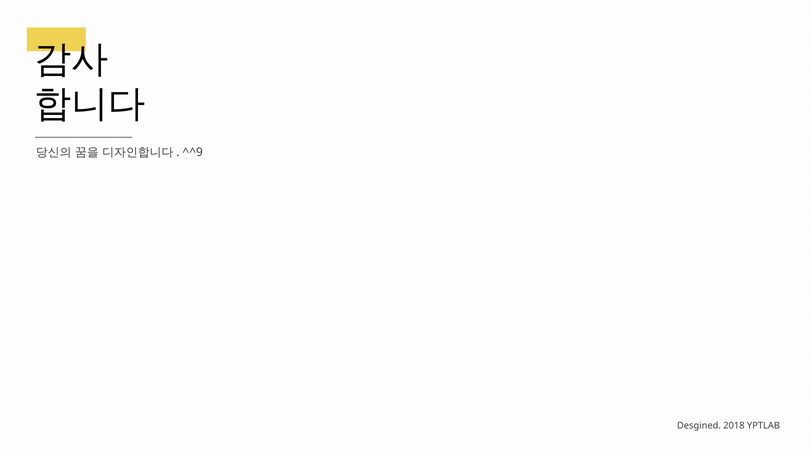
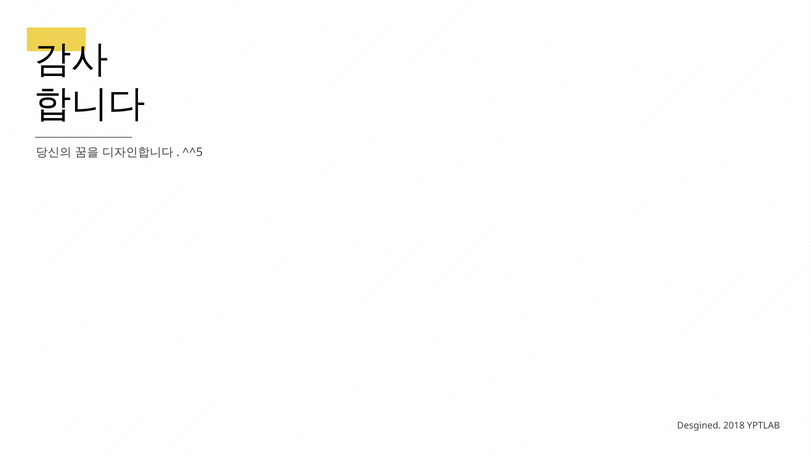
^^9: ^^9 -> ^^5
